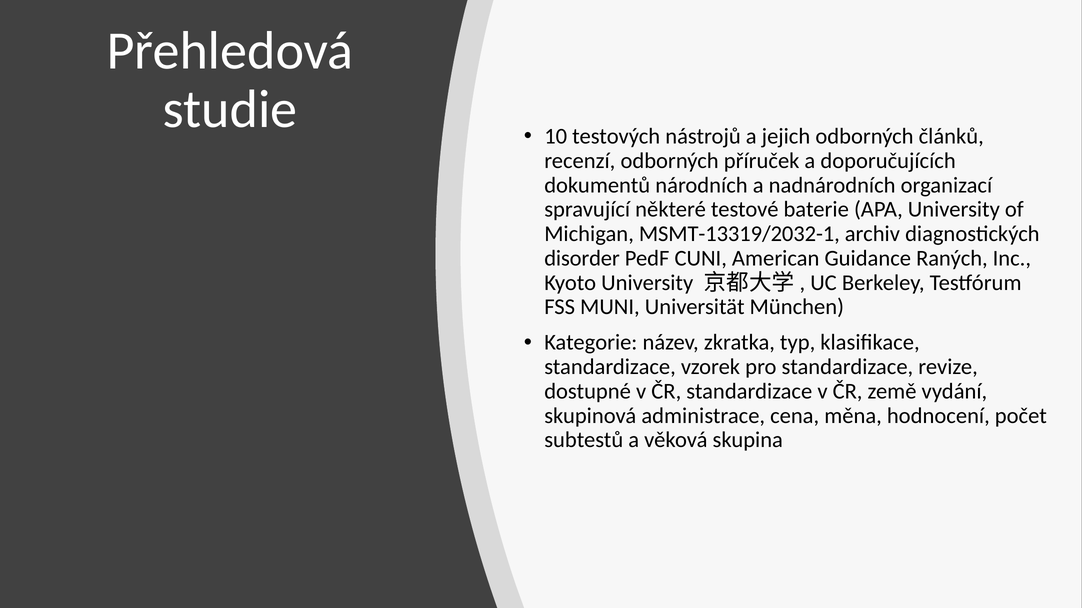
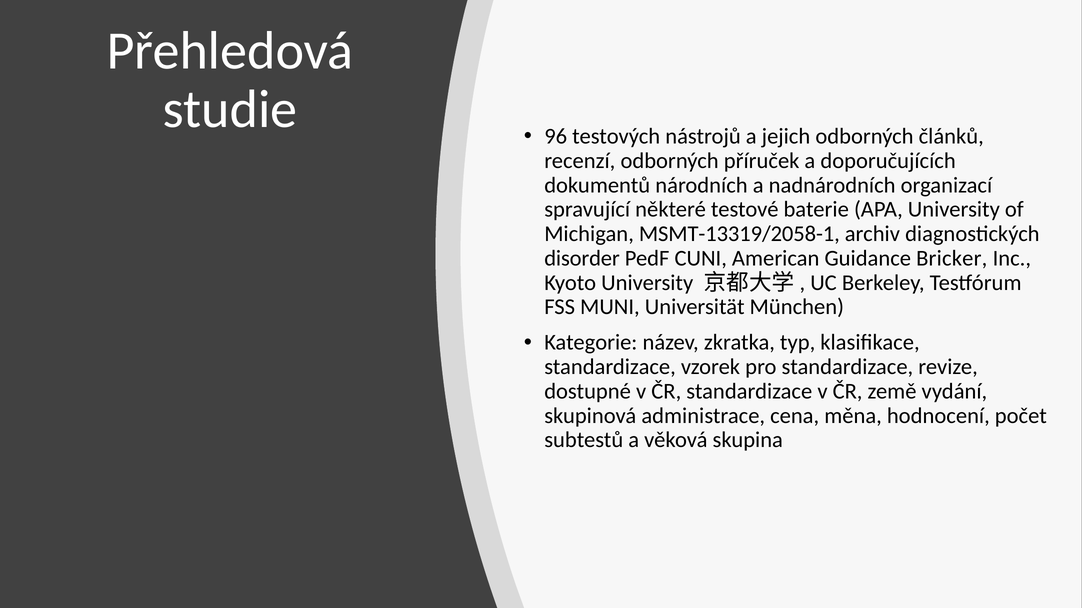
10: 10 -> 96
MSMT-13319/2032-1: MSMT-13319/2032-1 -> MSMT-13319/2058-1
Raných: Raných -> Bricker
